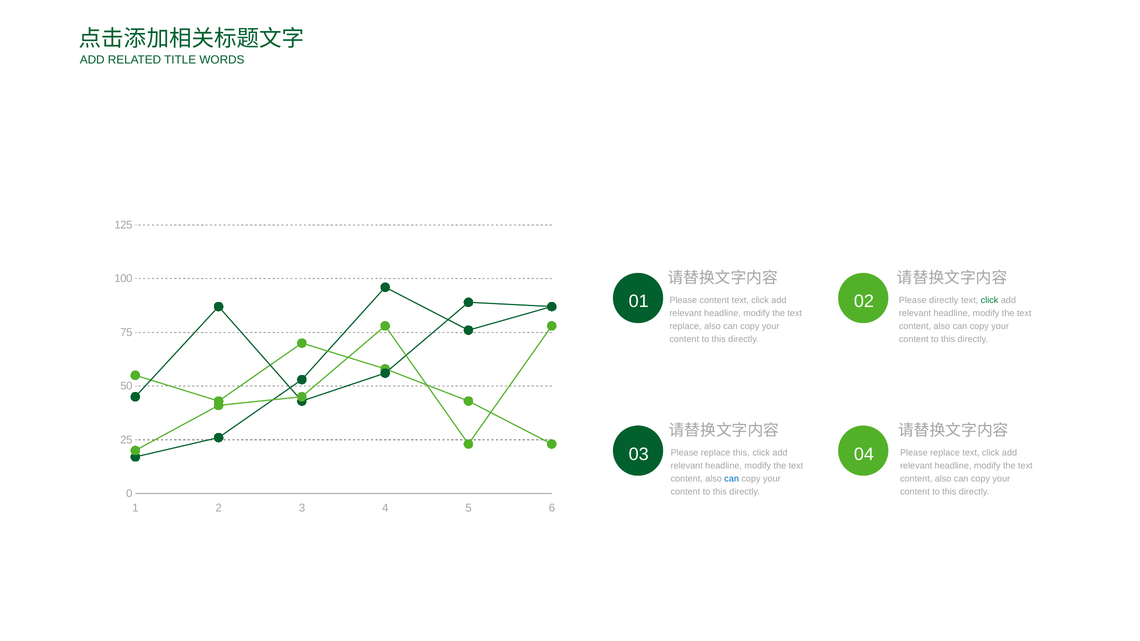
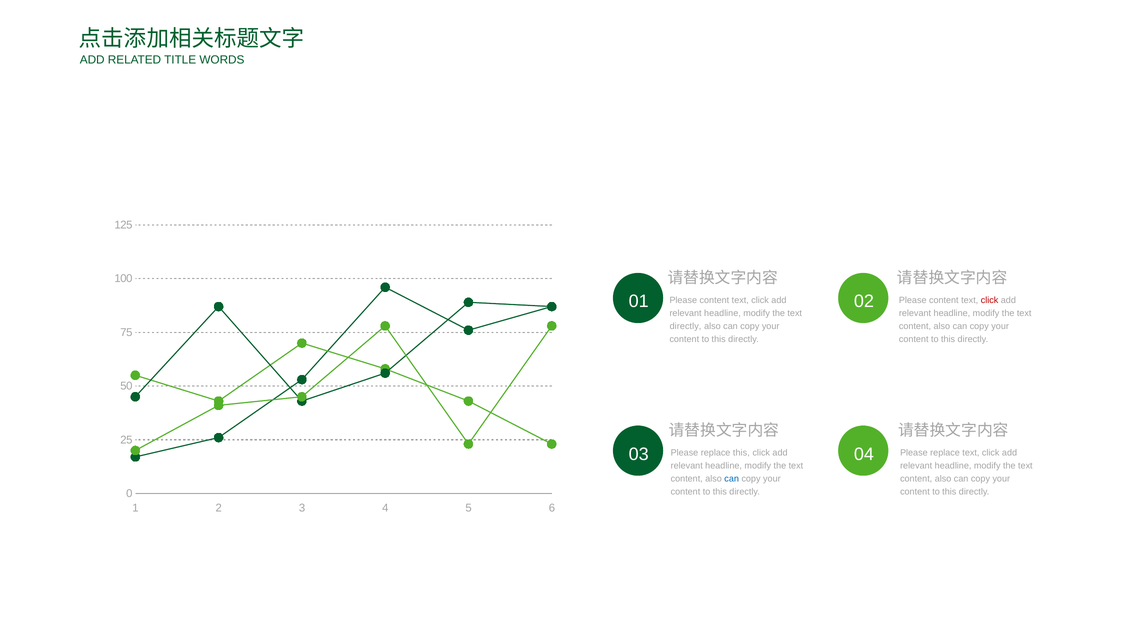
directly at (944, 300): directly -> content
click at (990, 300) colour: green -> red
replace at (686, 326): replace -> directly
